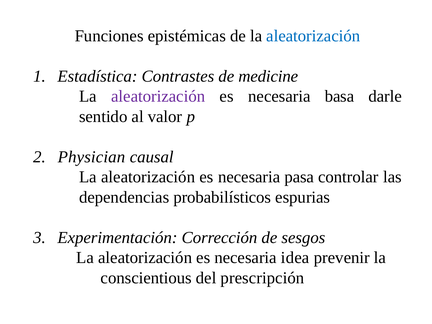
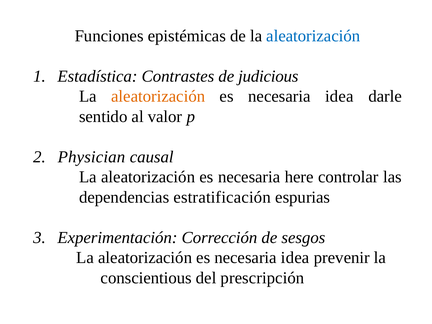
medicine: medicine -> judicious
aleatorización at (158, 96) colour: purple -> orange
basa at (339, 96): basa -> idea
pasa: pasa -> here
probabilísticos: probabilísticos -> estratificación
